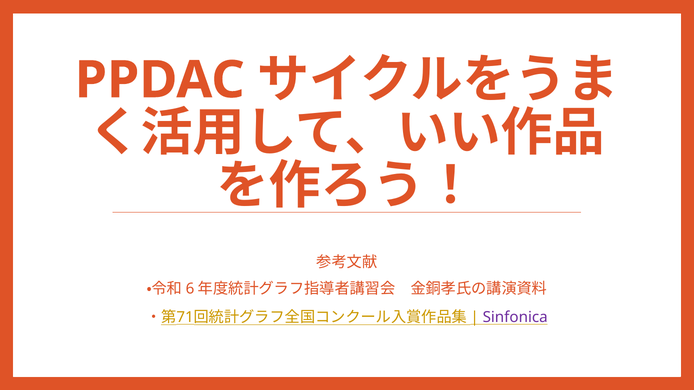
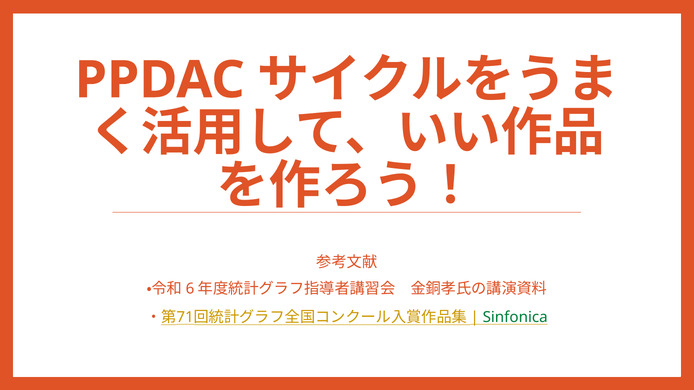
Sinfonica colour: purple -> green
